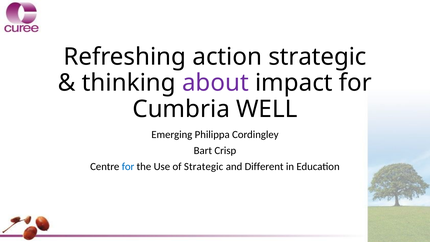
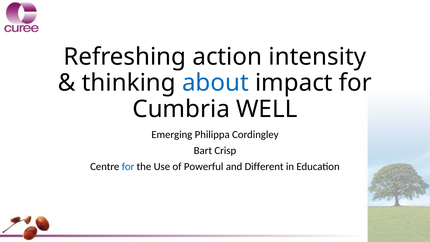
action strategic: strategic -> intensity
about colour: purple -> blue
of Strategic: Strategic -> Powerful
